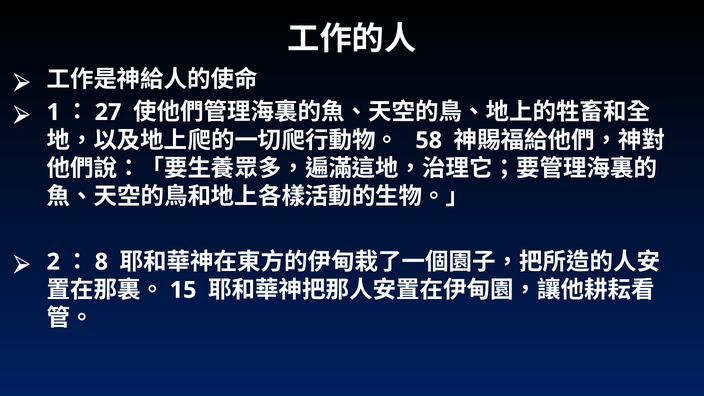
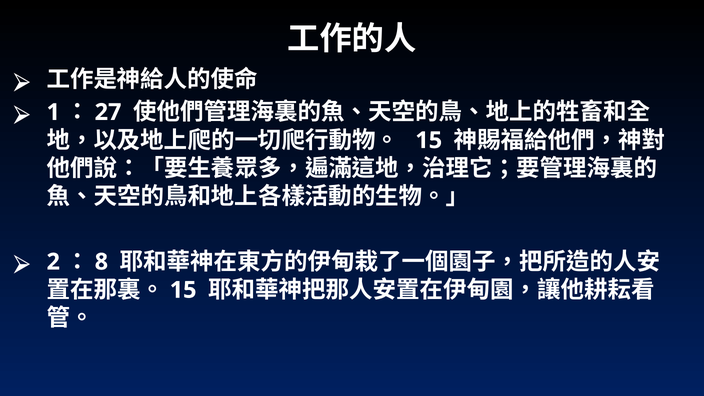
58 at (429, 140): 58 -> 15
